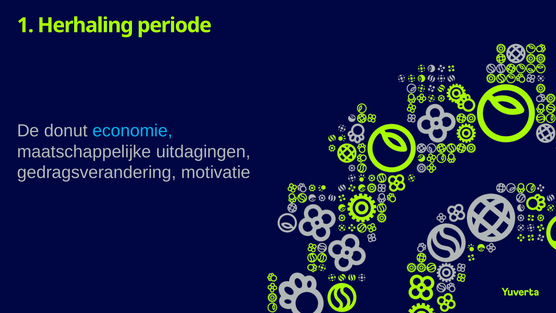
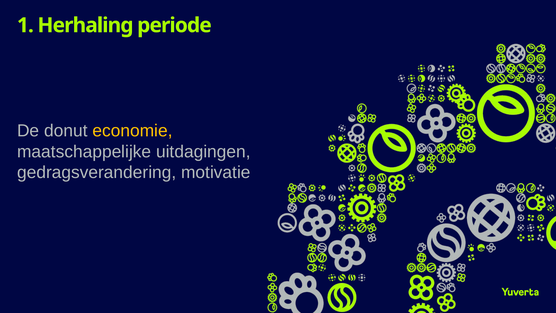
economie colour: light blue -> yellow
